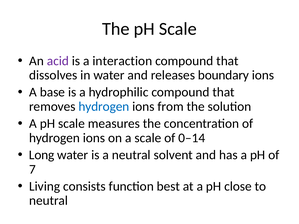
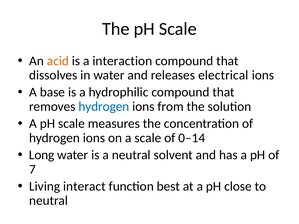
acid colour: purple -> orange
boundary: boundary -> electrical
consists: consists -> interact
